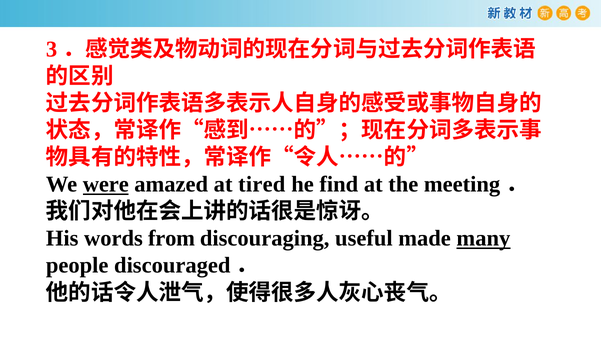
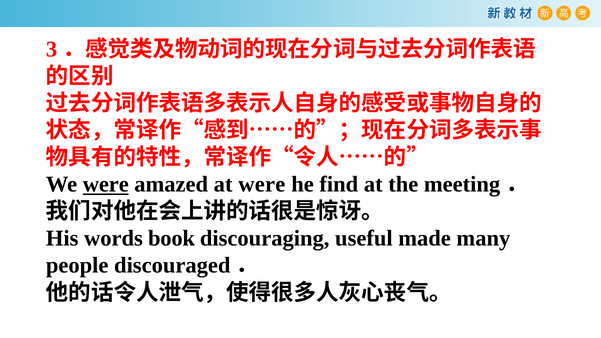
at tired: tired -> were
from: from -> book
many underline: present -> none
